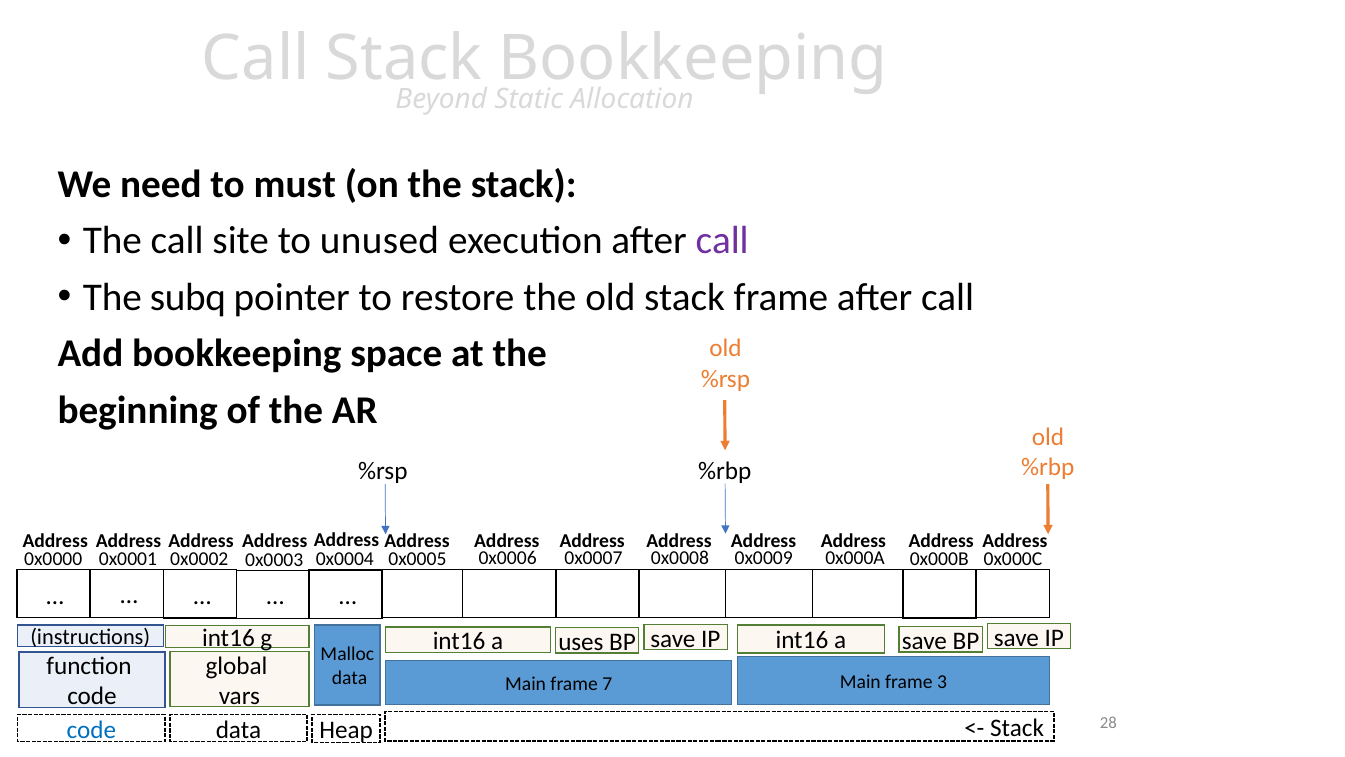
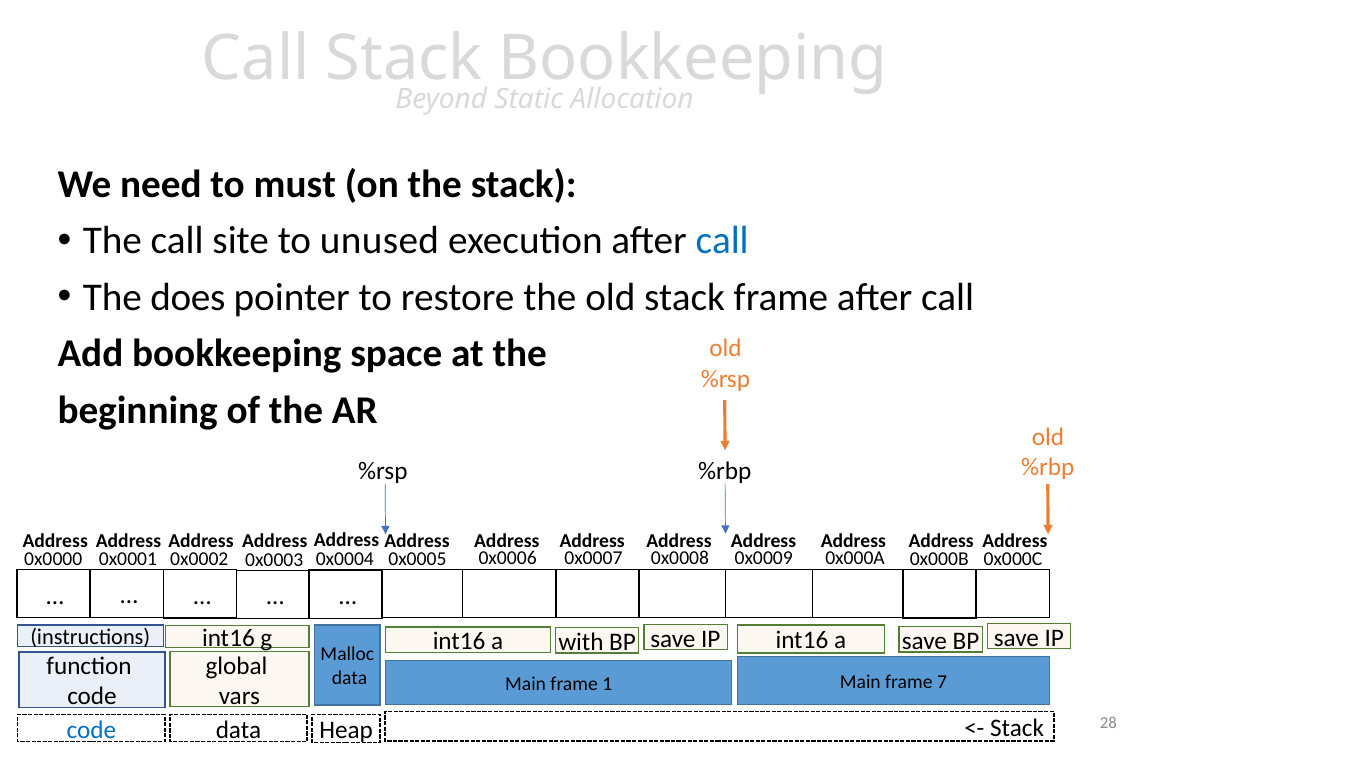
call at (722, 241) colour: purple -> blue
subq: subq -> does
uses: uses -> with
3: 3 -> 7
7: 7 -> 1
